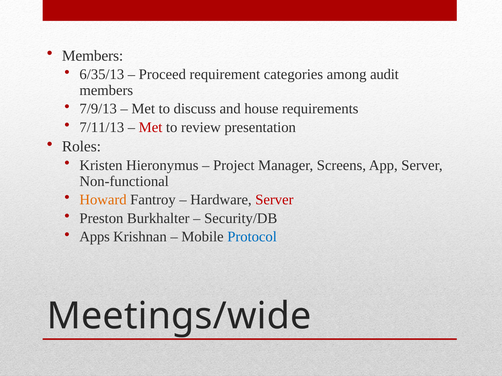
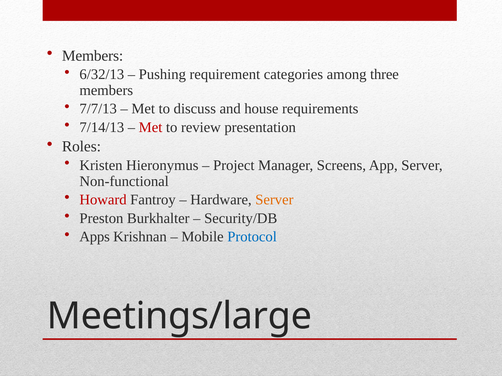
6/35/13: 6/35/13 -> 6/32/13
Proceed: Proceed -> Pushing
audit: audit -> three
7/9/13: 7/9/13 -> 7/7/13
7/11/13: 7/11/13 -> 7/14/13
Howard colour: orange -> red
Server at (274, 200) colour: red -> orange
Meetings/wide: Meetings/wide -> Meetings/large
